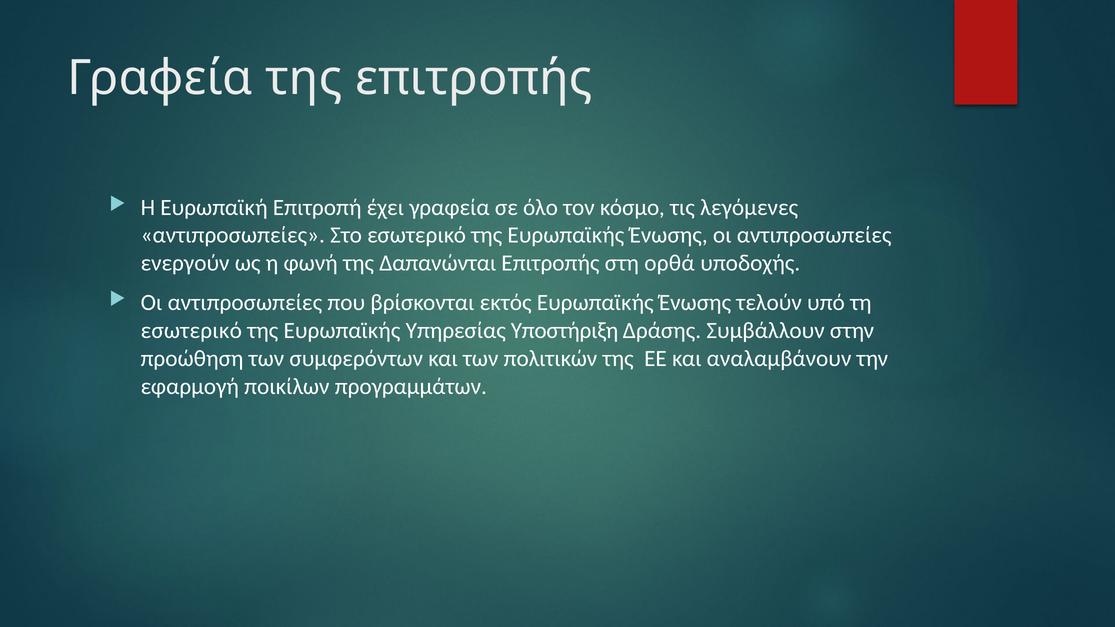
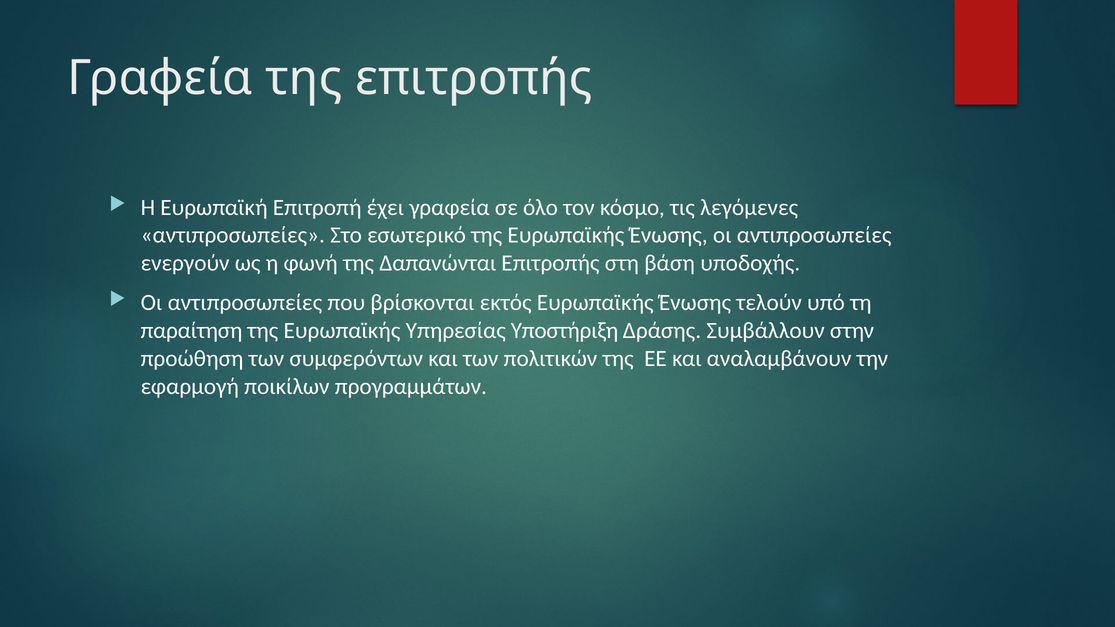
ορθά: ορθά -> βάση
εσωτερικό at (191, 331): εσωτερικό -> παραίτηση
